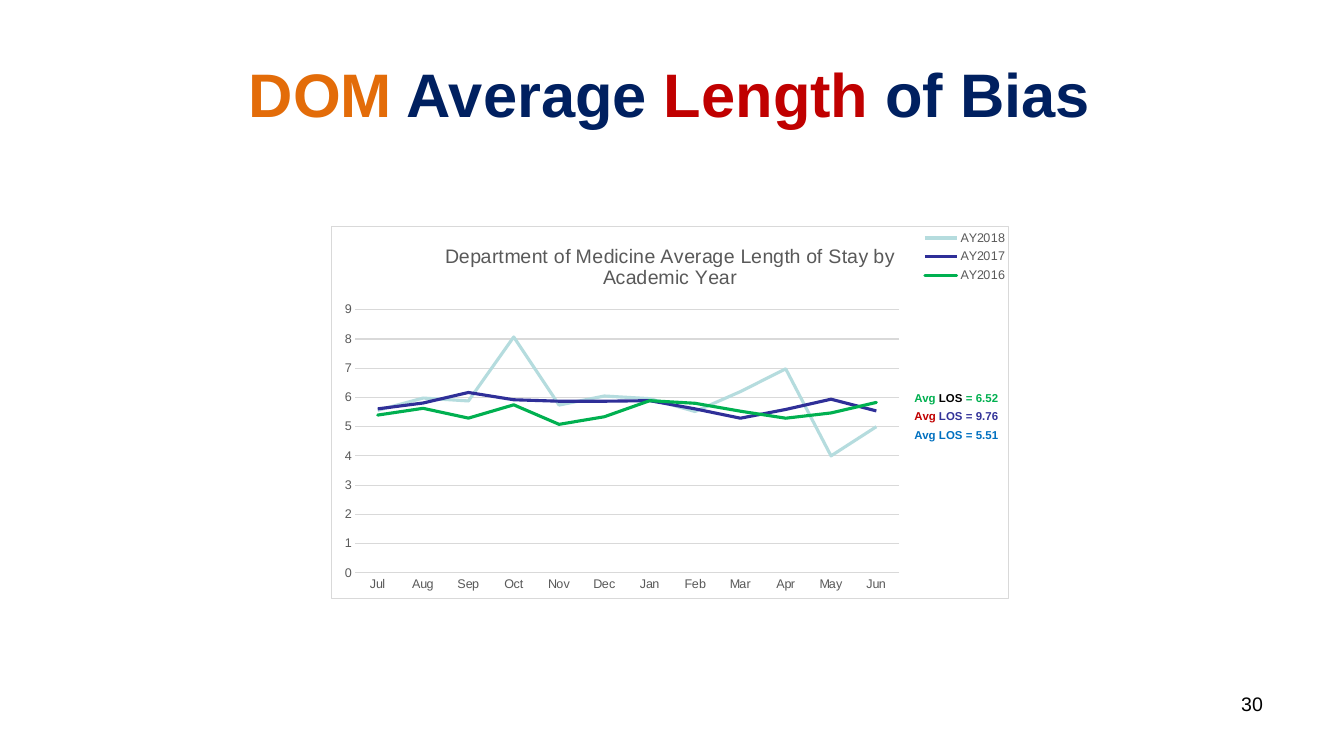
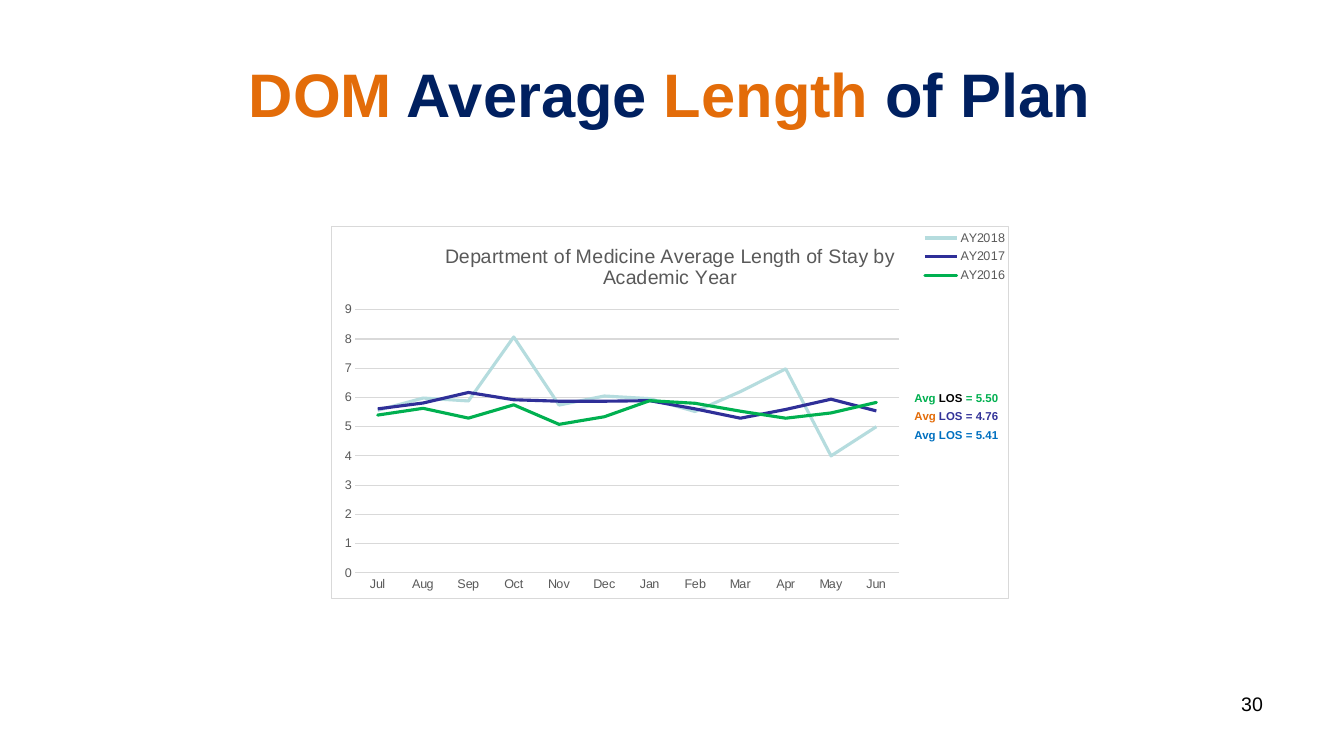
Length at (766, 97) colour: red -> orange
Bias: Bias -> Plan
6.52: 6.52 -> 5.50
Avg at (925, 416) colour: red -> orange
9.76: 9.76 -> 4.76
5.51: 5.51 -> 5.41
